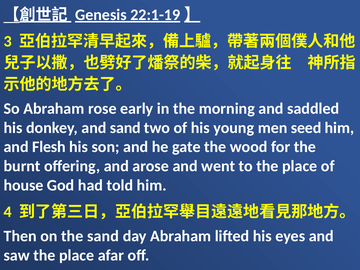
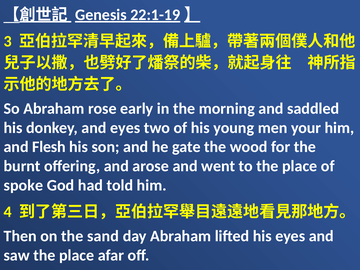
and sand: sand -> eyes
seed: seed -> your
house: house -> spoke
